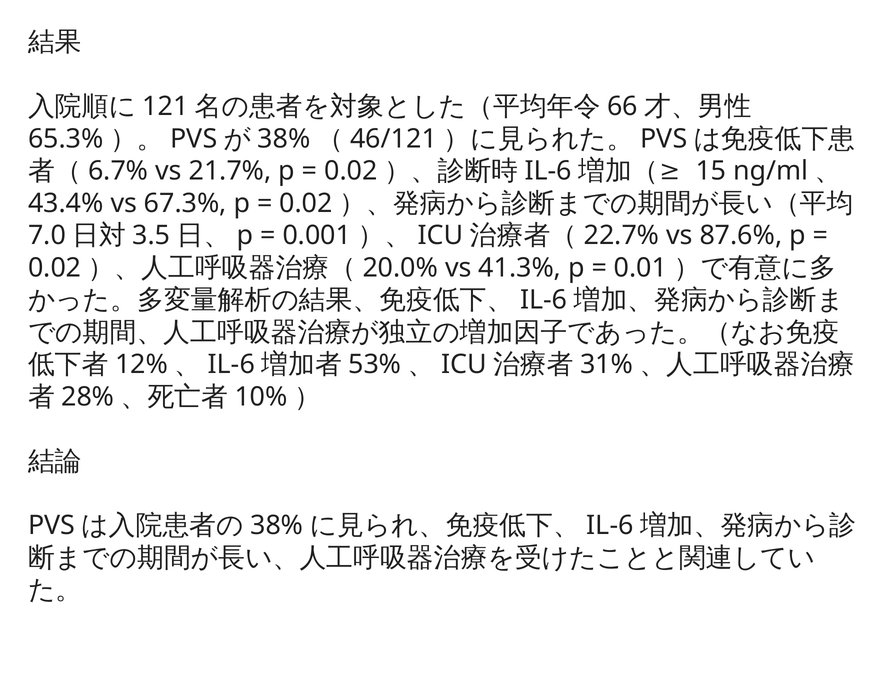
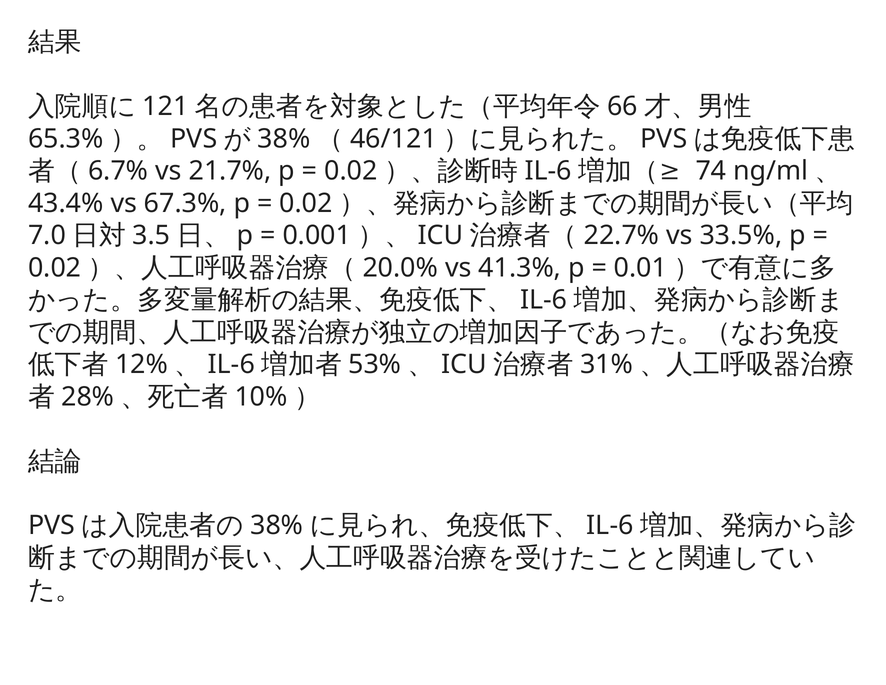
15: 15 -> 74
87.6%: 87.6% -> 33.5%
